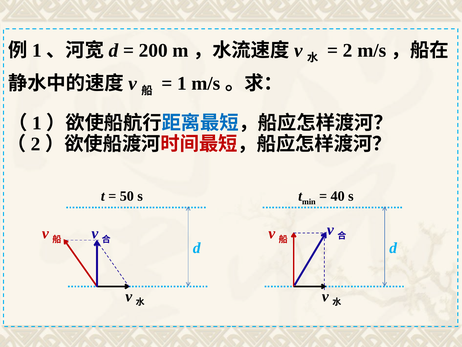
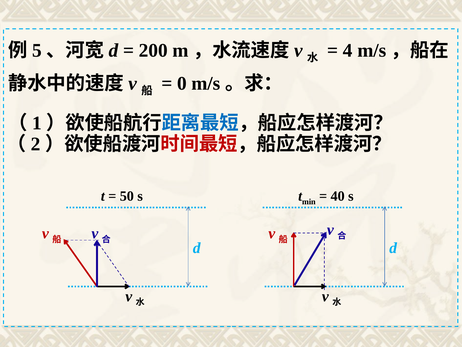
1 at (37, 50): 1 -> 5
2 at (348, 50): 2 -> 4
1 at (182, 83): 1 -> 0
